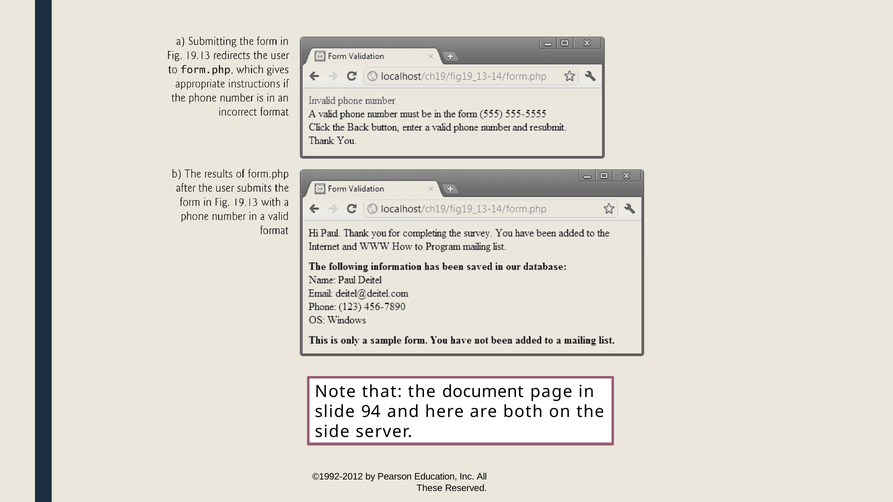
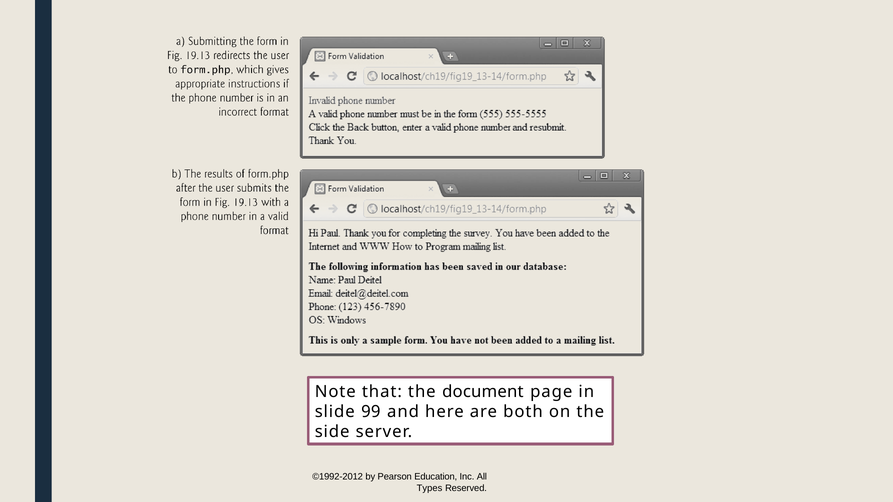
94: 94 -> 99
These: These -> Types
